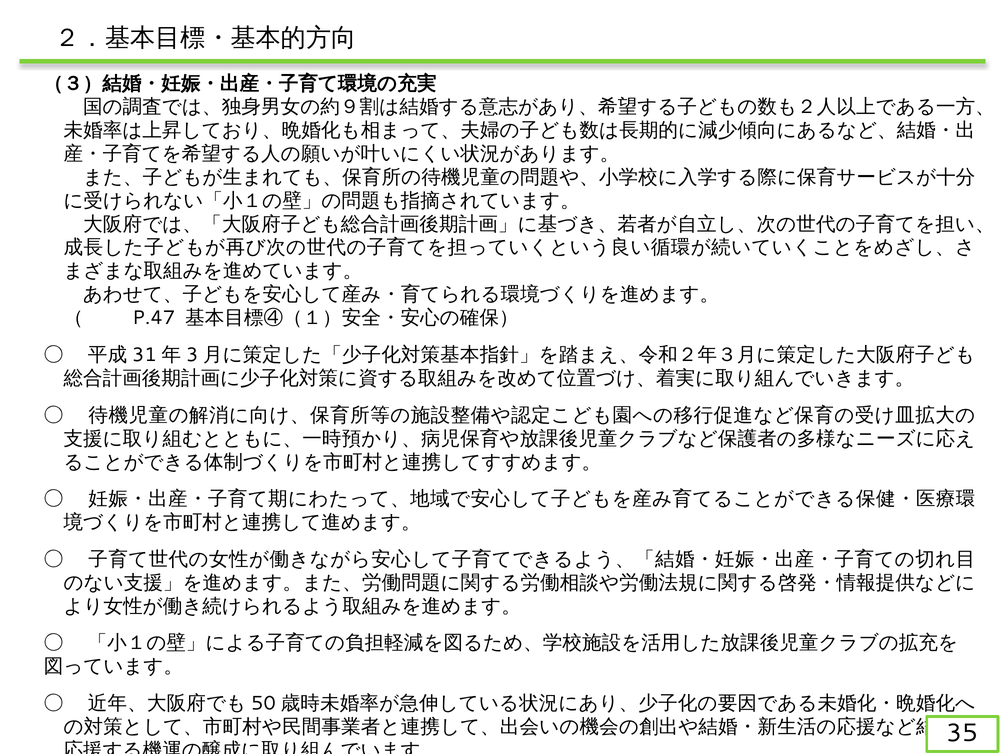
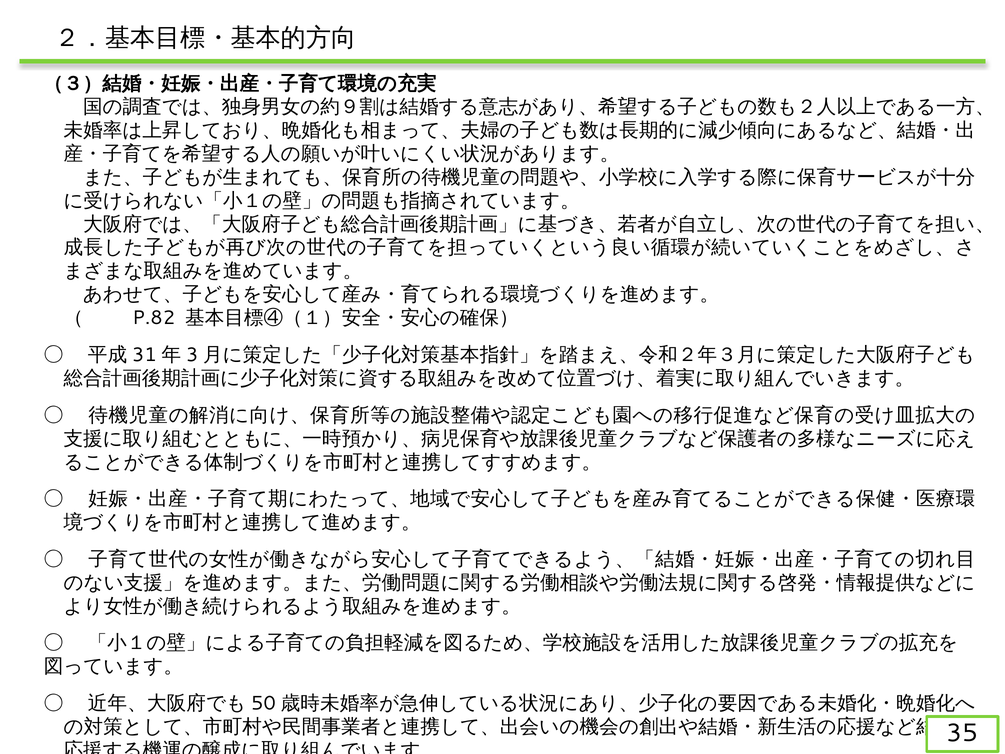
P.47: P.47 -> P.82
